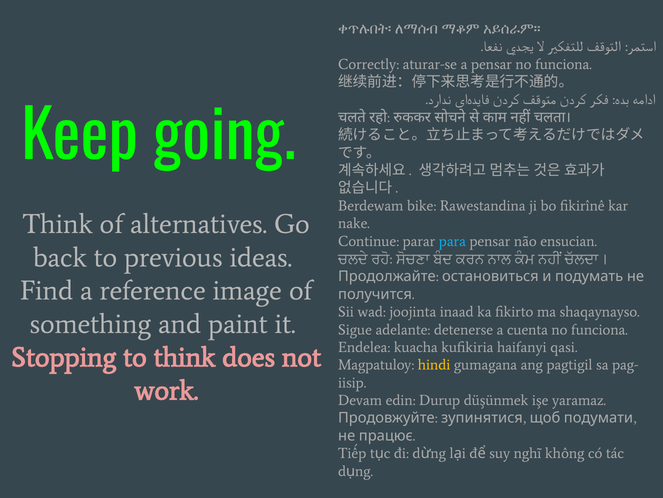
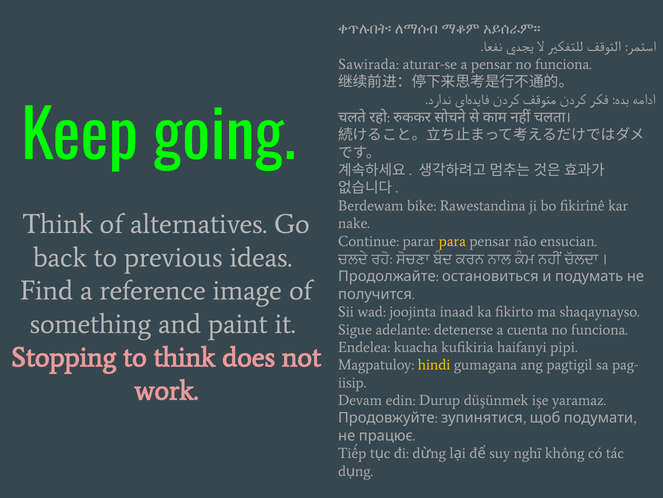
Correctly: Correctly -> Sawirada
para colour: light blue -> yellow
qasi: qasi -> pipi
